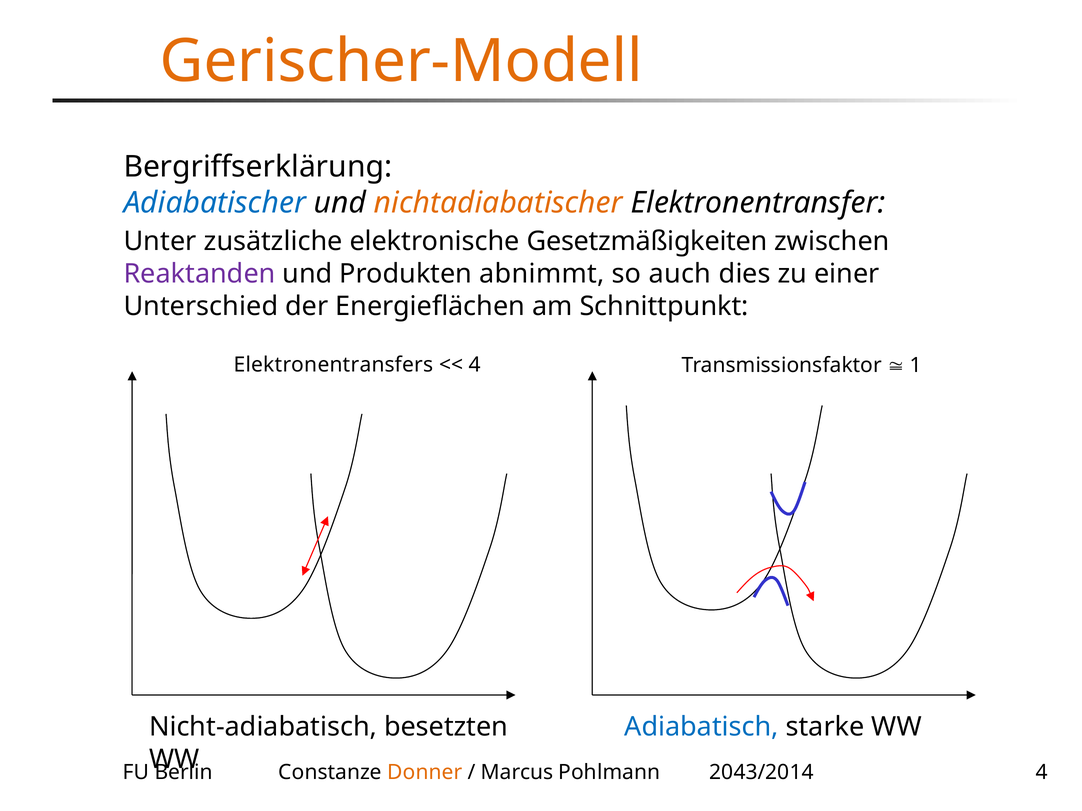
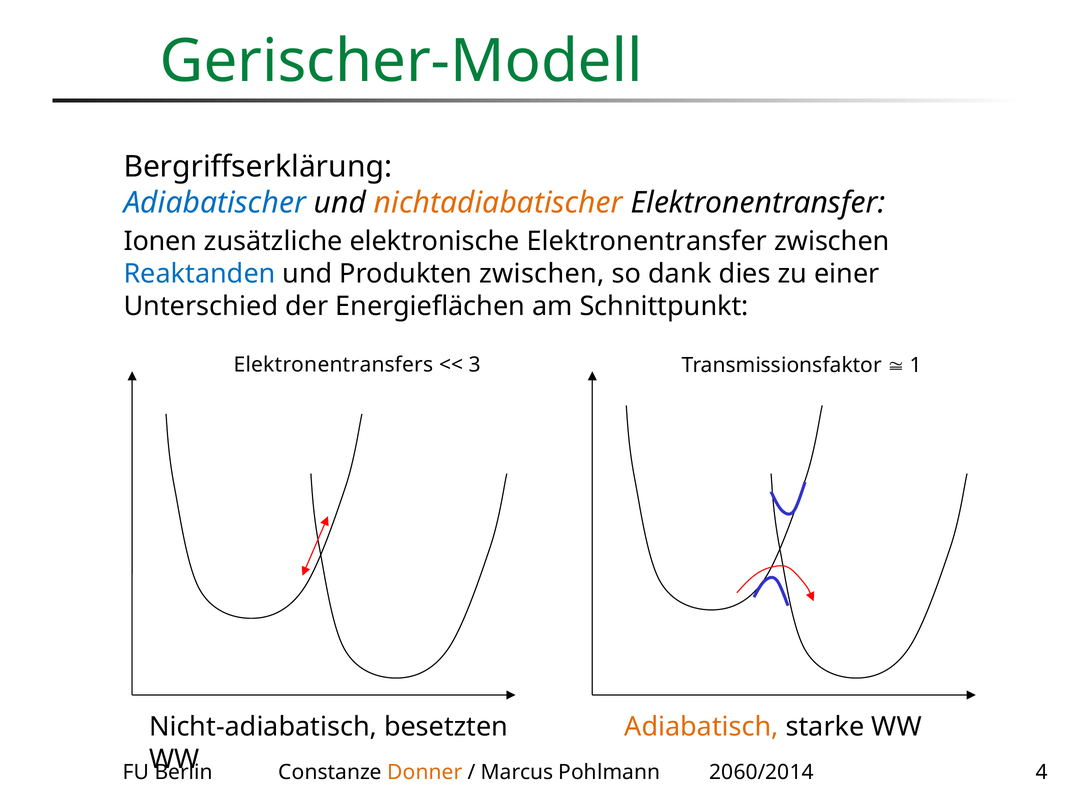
Gerischer-Modell colour: orange -> green
Unter: Unter -> Ionen
elektronische Gesetzmäßigkeiten: Gesetzmäßigkeiten -> Elektronentransfer
Reaktanden colour: purple -> blue
Produkten abnimmt: abnimmt -> zwischen
auch: auch -> dank
4 at (475, 365): 4 -> 3
Adiabatisch colour: blue -> orange
2043/2014: 2043/2014 -> 2060/2014
